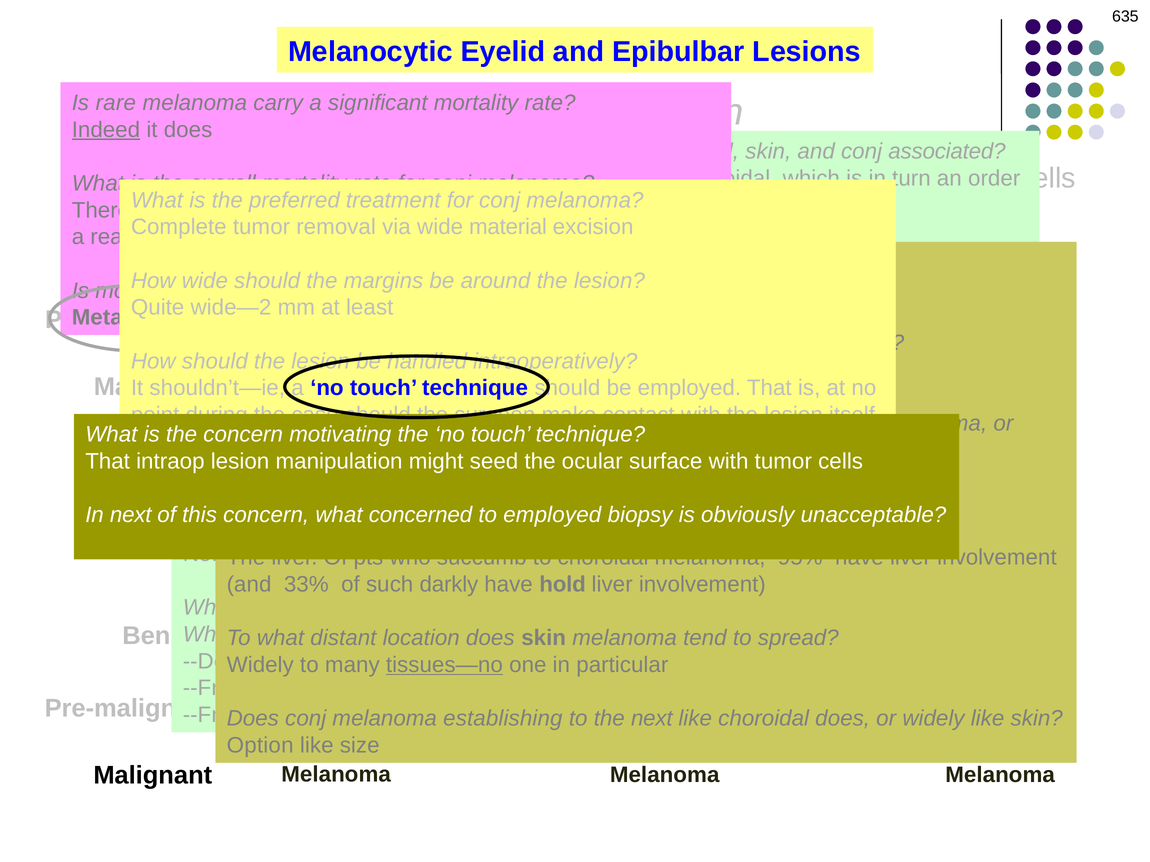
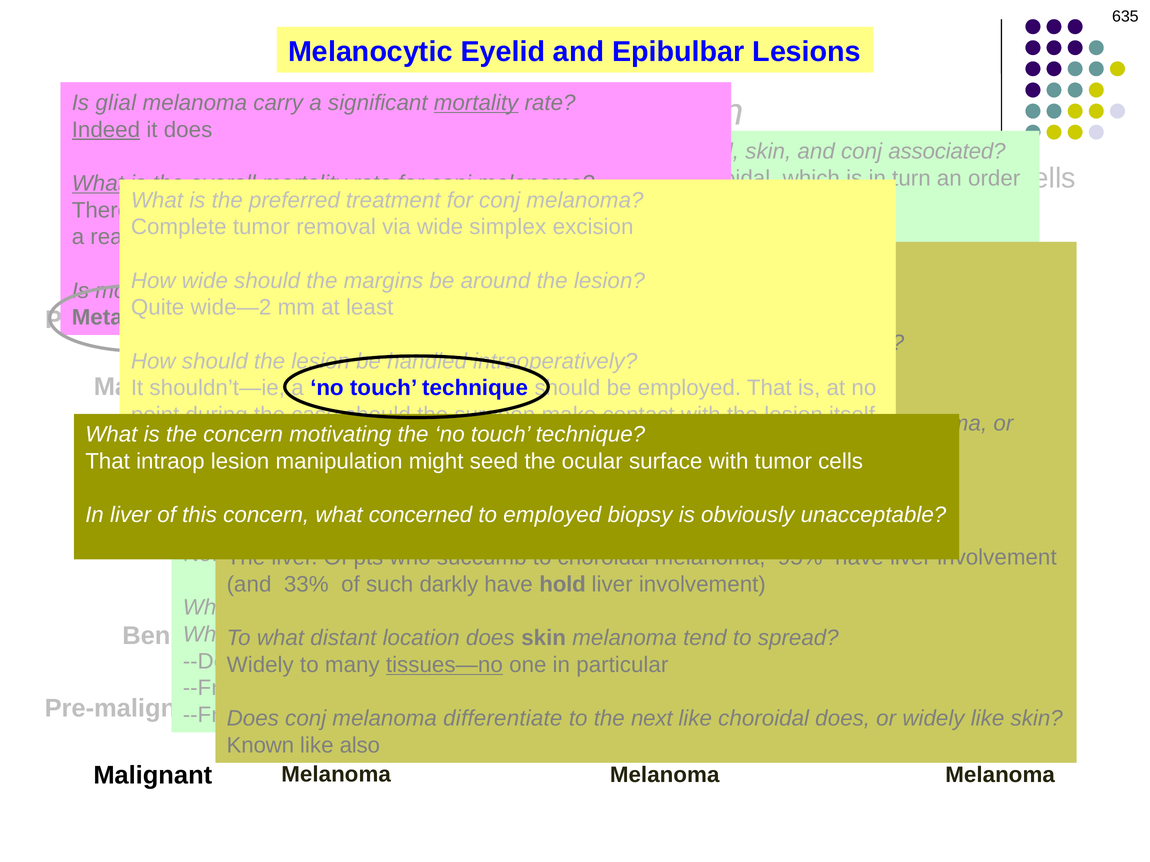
rare: rare -> glial
mortality at (476, 103) underline: none -> present
What at (98, 183) underline: none -> present
material: material -> simplex
In next: next -> liver
establishing: establishing -> differentiate
Option: Option -> Known
size: size -> also
